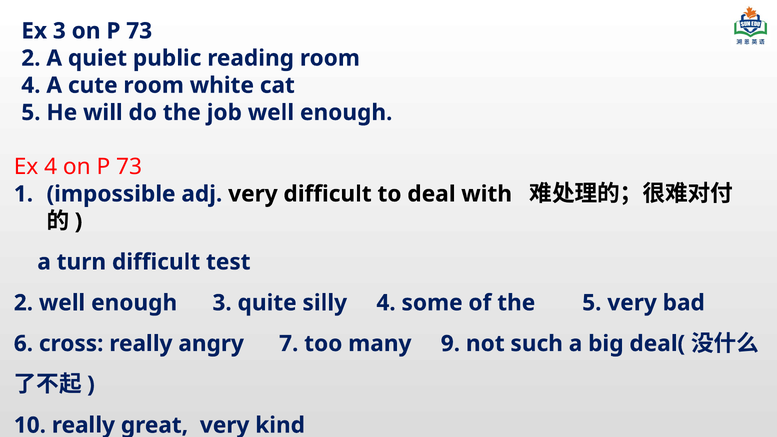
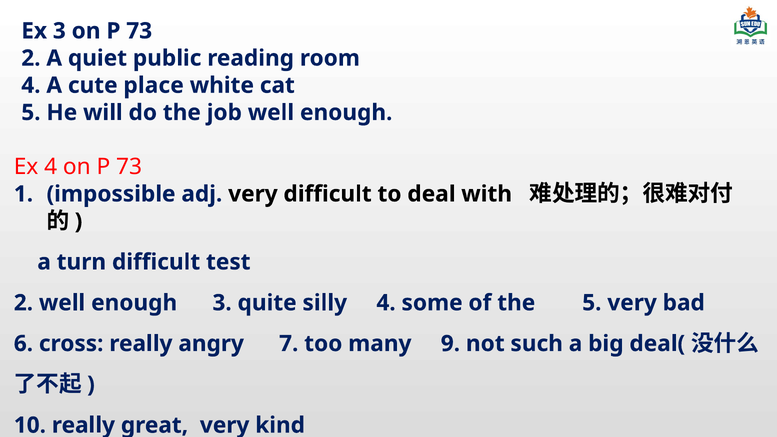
cute room: room -> place
